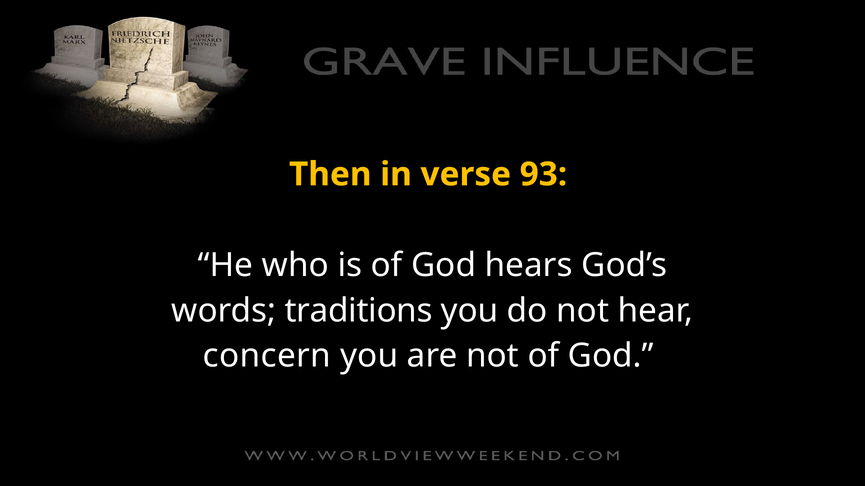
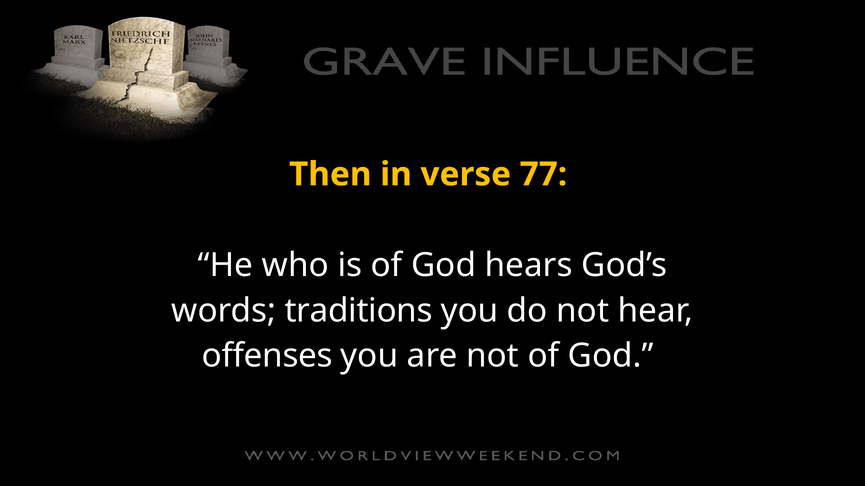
93: 93 -> 77
concern: concern -> offenses
